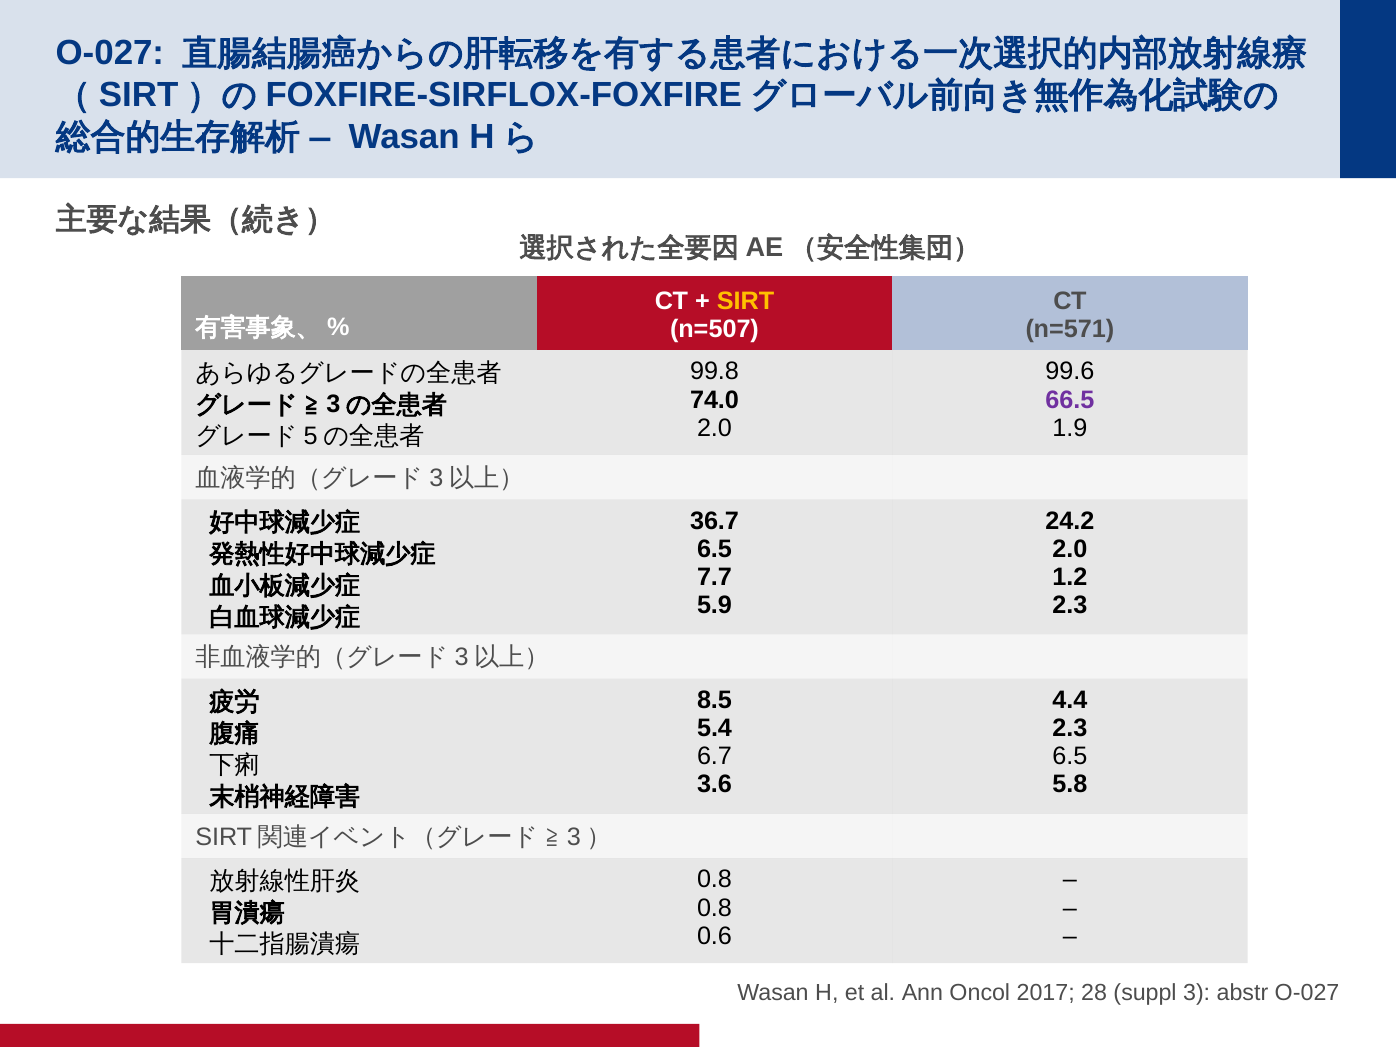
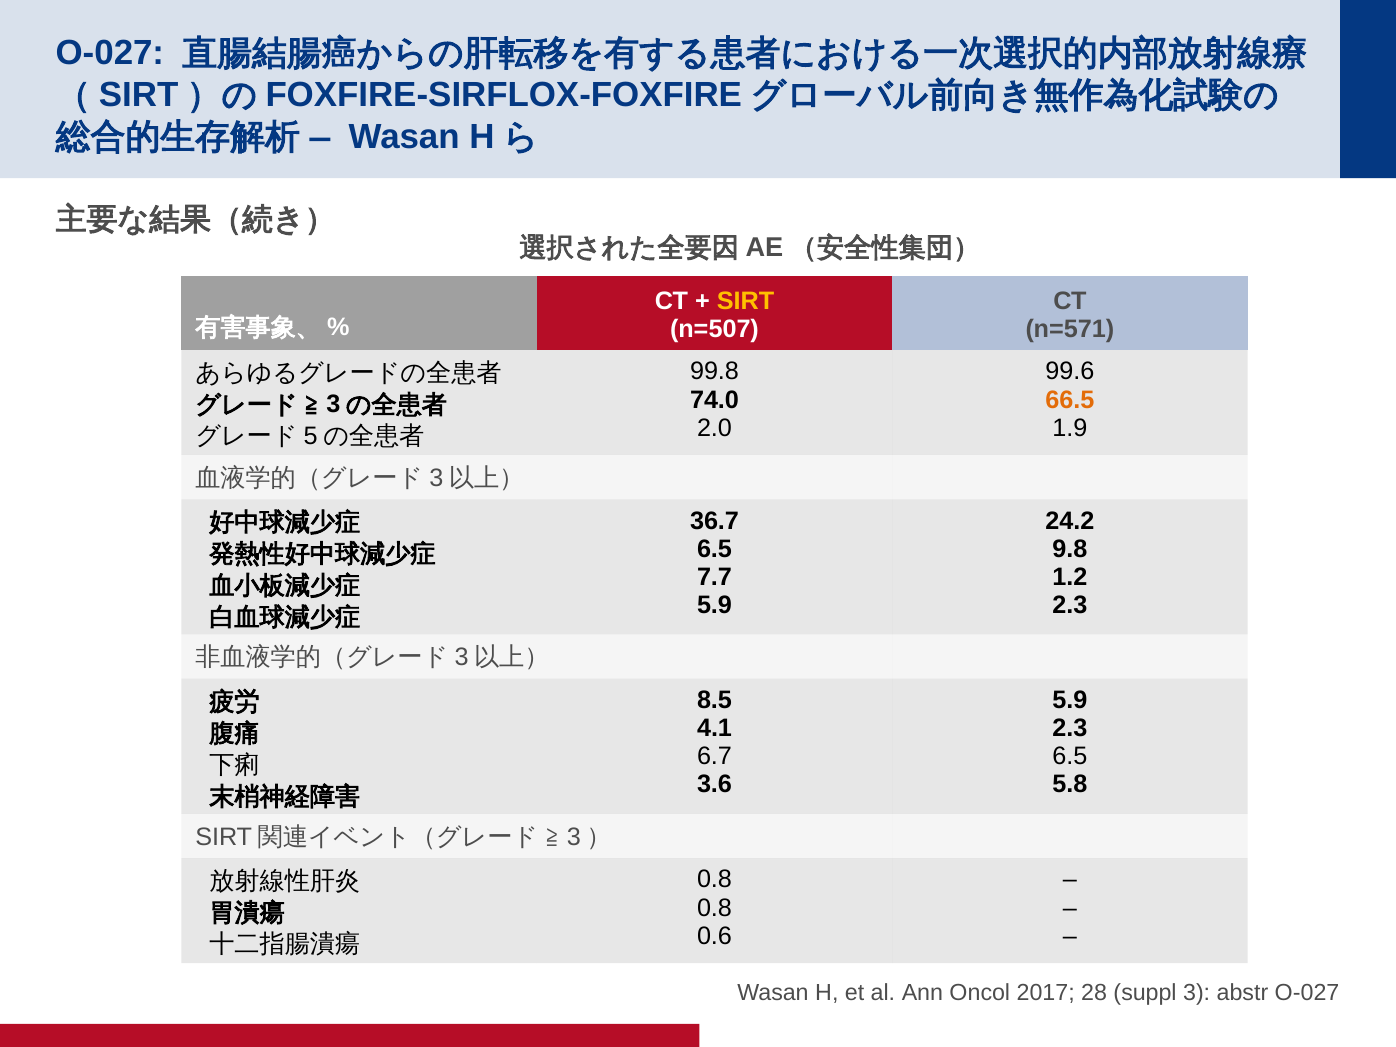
66.5 colour: purple -> orange
2.0 at (1070, 549): 2.0 -> 9.8
4.4 at (1070, 700): 4.4 -> 5.9
5.4: 5.4 -> 4.1
